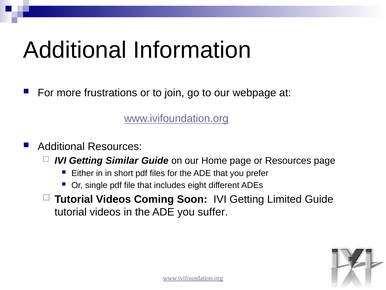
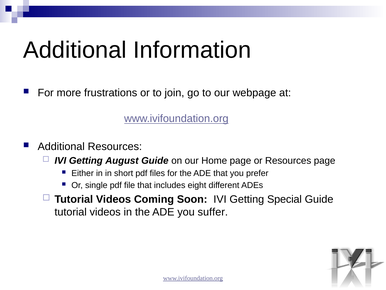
Similar: Similar -> August
Limited: Limited -> Special
